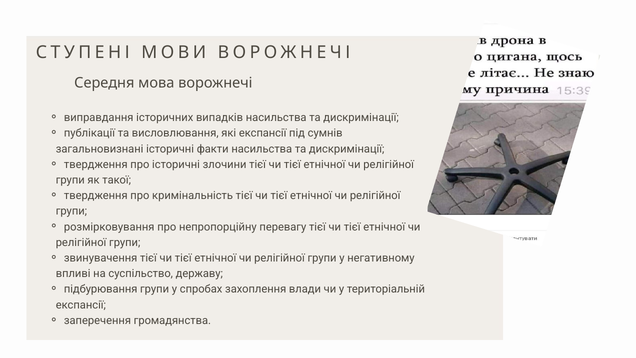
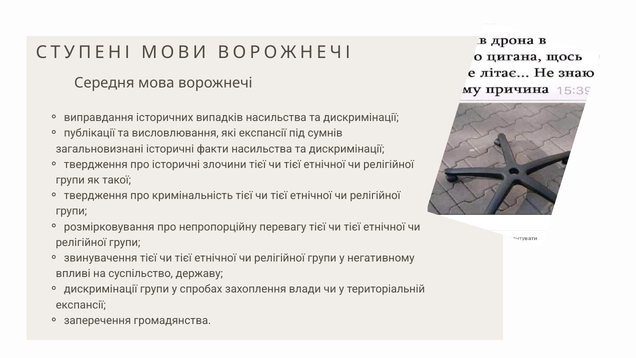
підбурювання at (101, 289): підбурювання -> дискримінації
